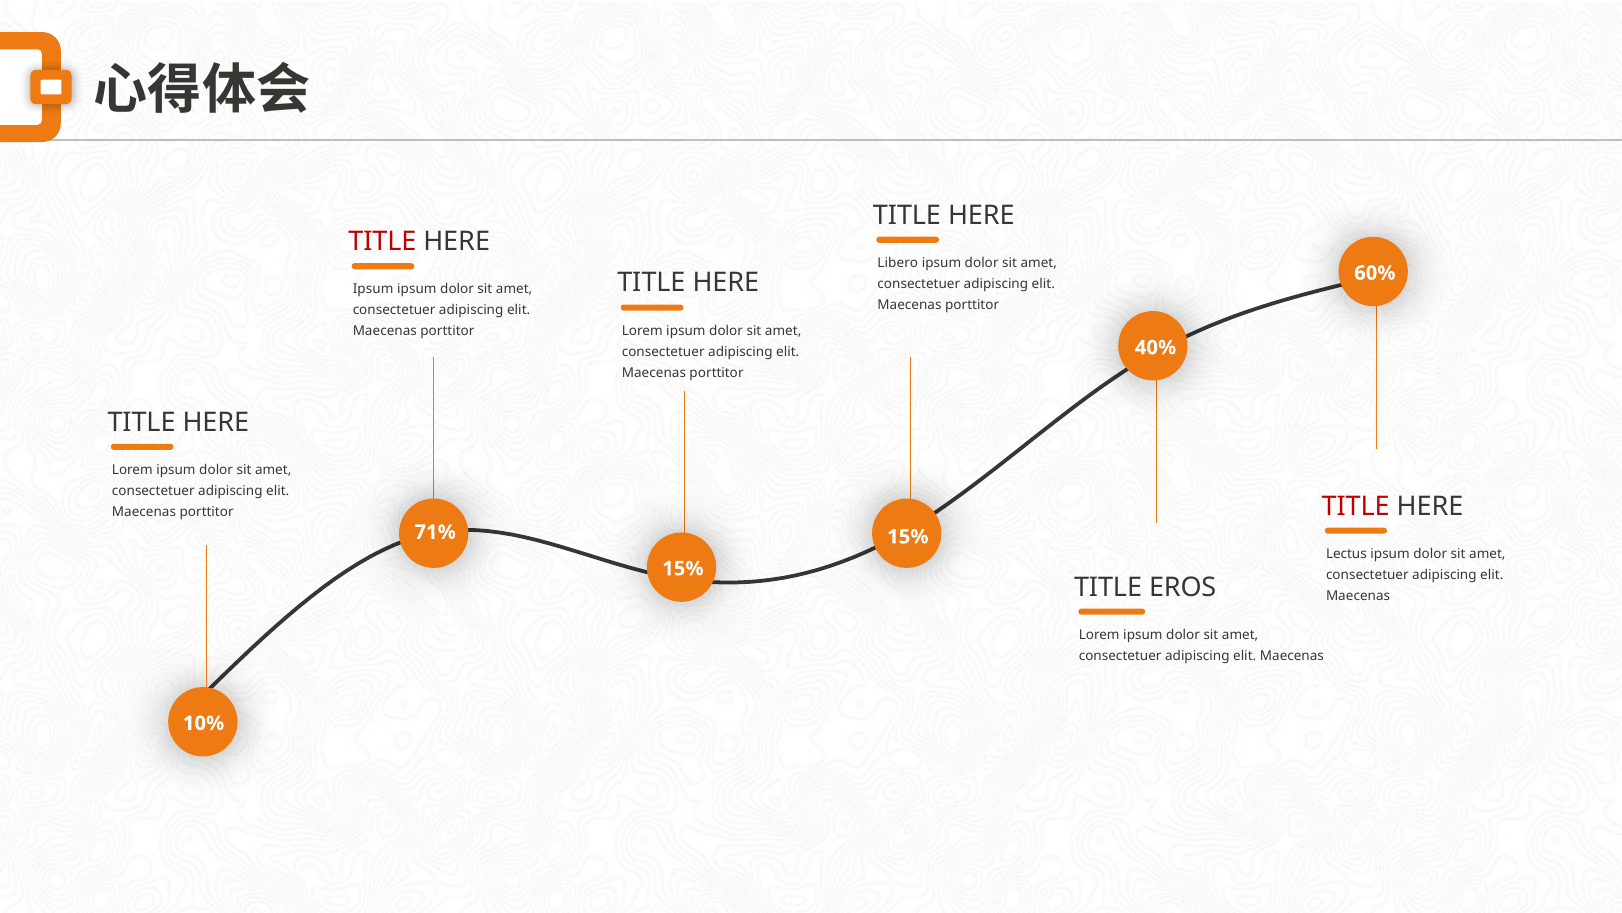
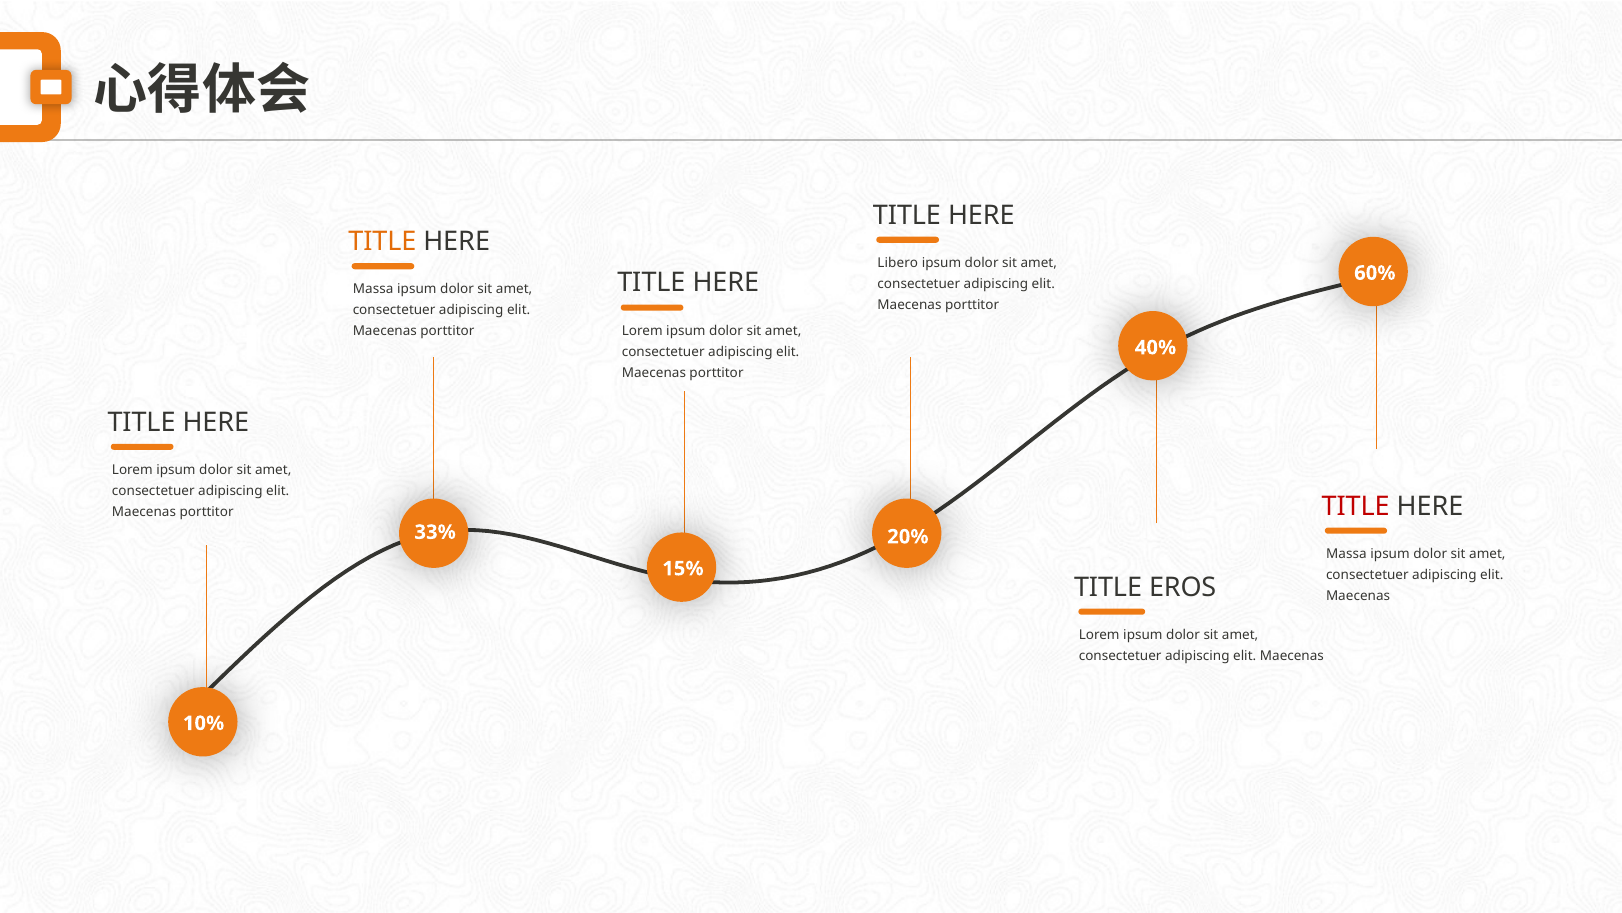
TITLE at (382, 242) colour: red -> orange
Ipsum at (373, 289): Ipsum -> Massa
71%: 71% -> 33%
15% at (908, 536): 15% -> 20%
Lectus at (1346, 553): Lectus -> Massa
